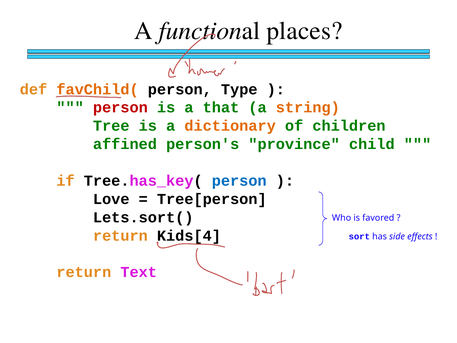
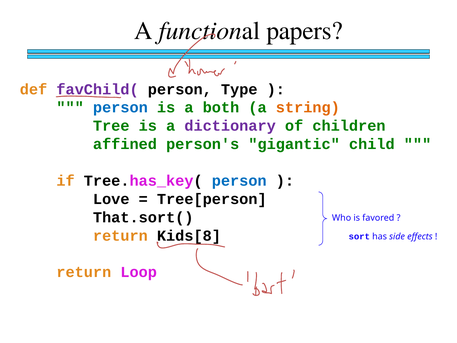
places: places -> papers
favChild( colour: orange -> purple
person at (120, 108) colour: red -> blue
that: that -> both
dictionary colour: orange -> purple
province: province -> gigantic
Lets.sort(: Lets.sort( -> That.sort(
Kids[4: Kids[4 -> Kids[8
Text: Text -> Loop
